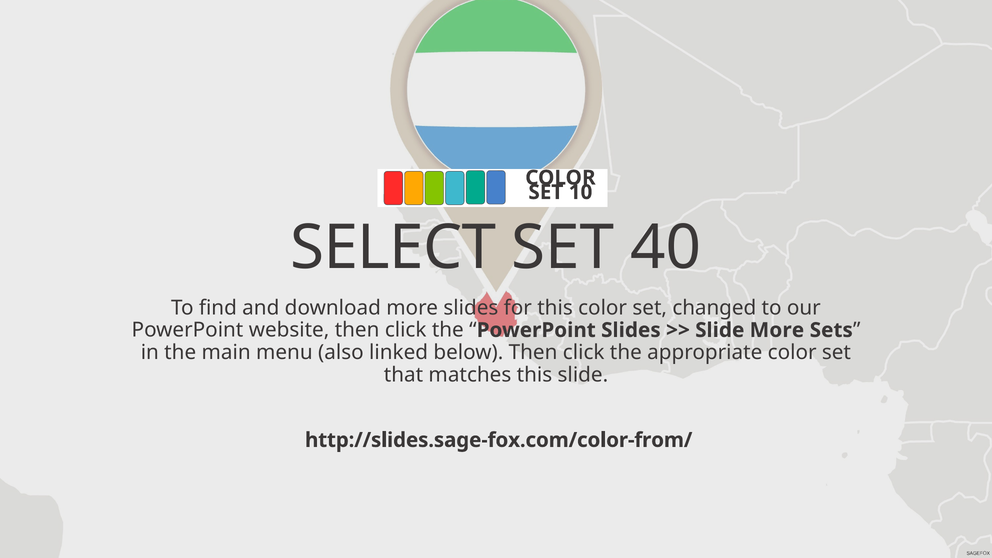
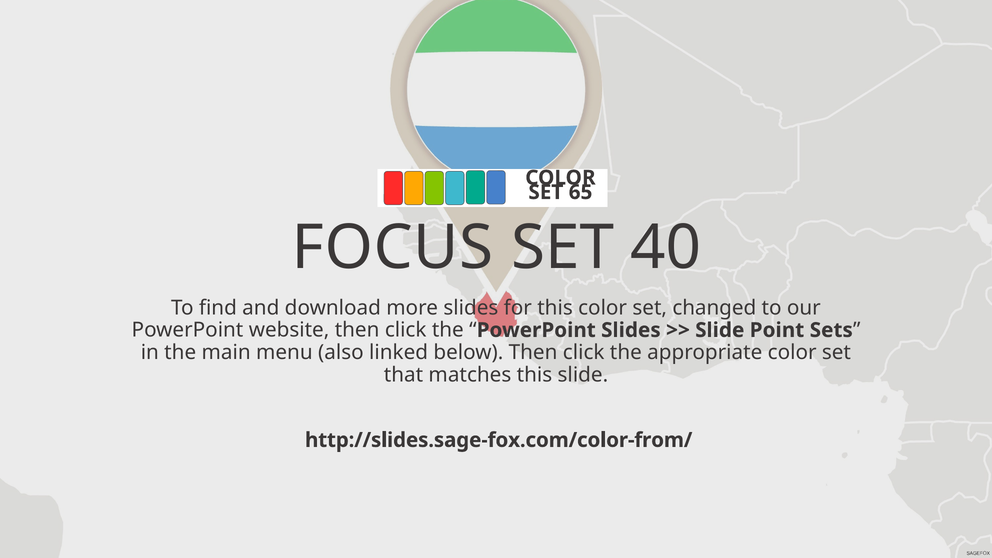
10: 10 -> 65
SELECT: SELECT -> FOCUS
Slide More: More -> Point
